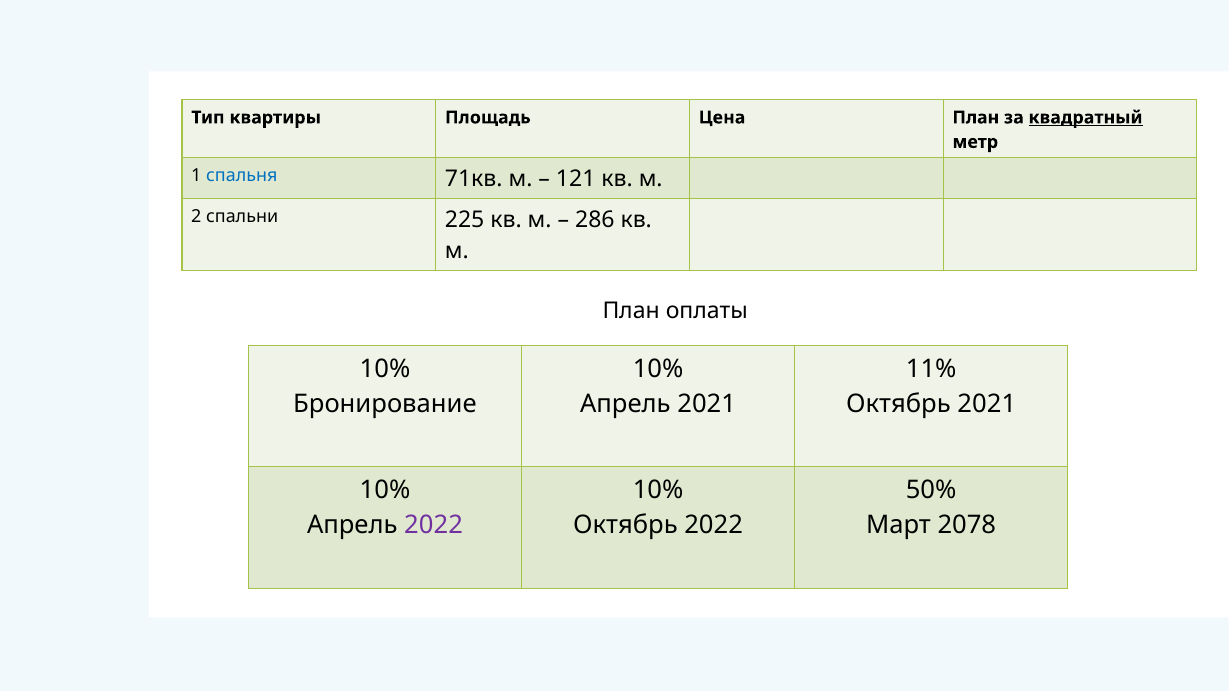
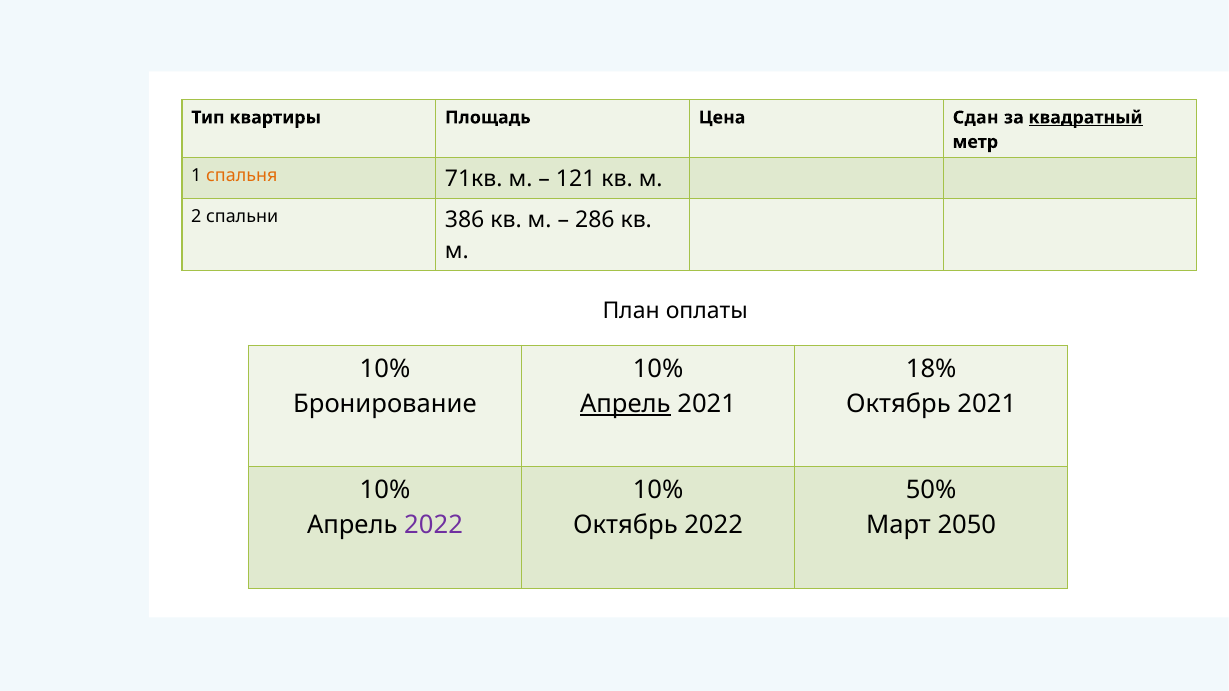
Цена План: План -> Сдан
спальня colour: blue -> orange
225: 225 -> 386
11%: 11% -> 18%
Апрель at (625, 404) underline: none -> present
2078: 2078 -> 2050
